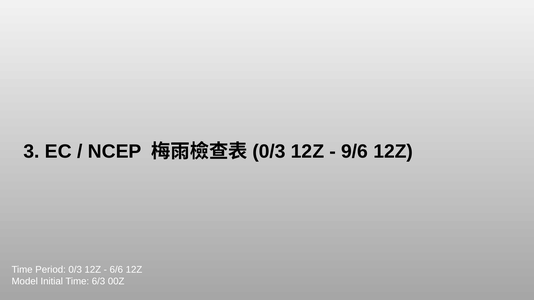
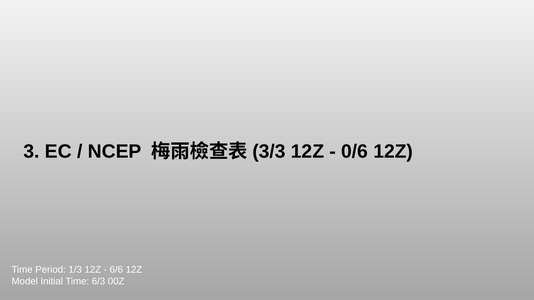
0/3 at (269, 152): 0/3 -> 3/3
9/6: 9/6 -> 0/6
Period 0/3: 0/3 -> 1/3
